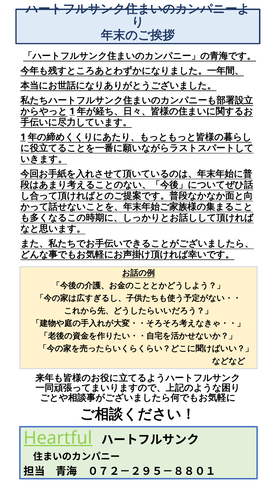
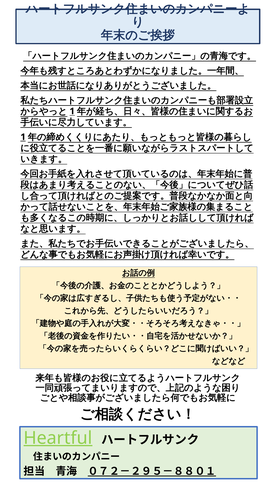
０７２－２９５－８８０１ underline: none -> present
